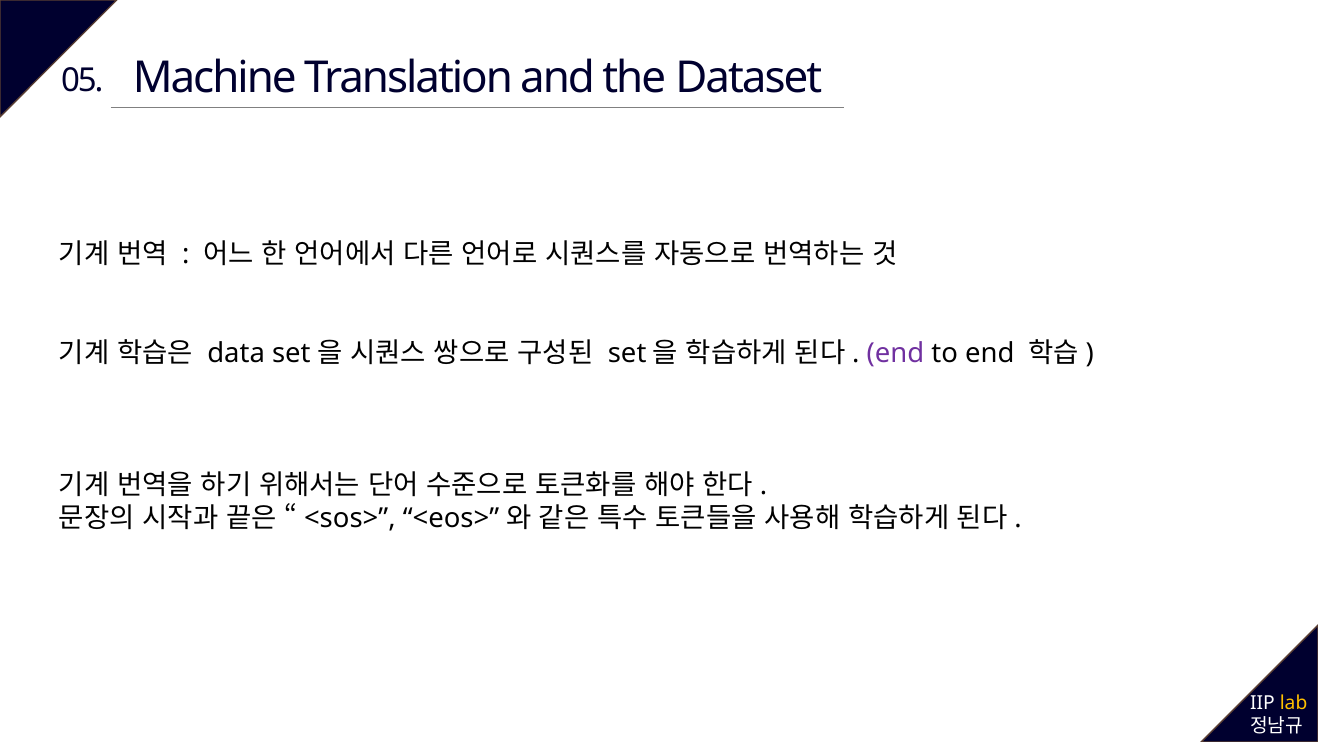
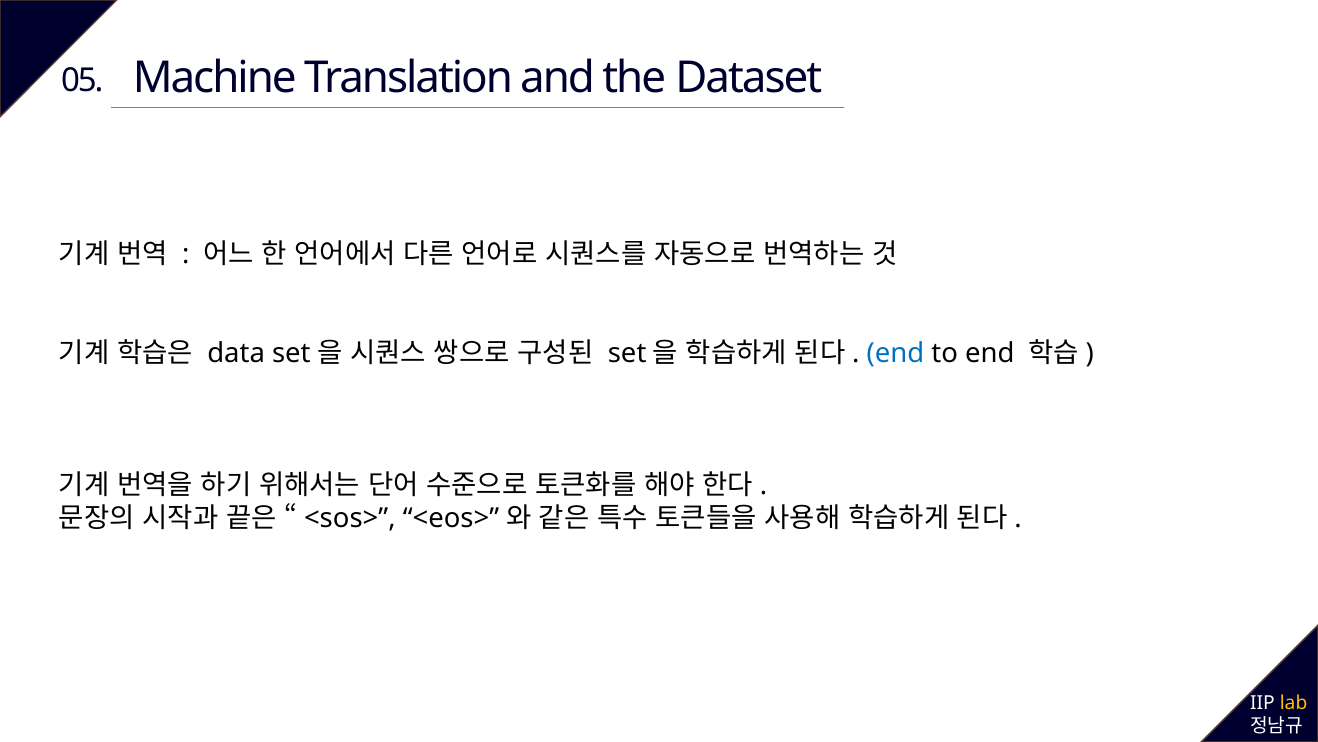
end at (895, 353) colour: purple -> blue
